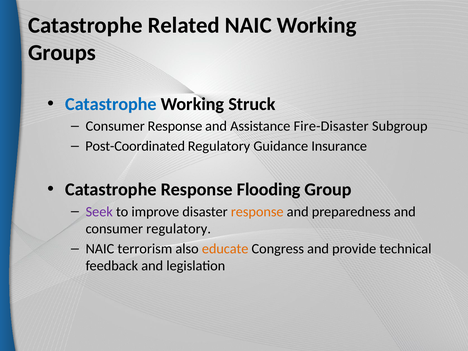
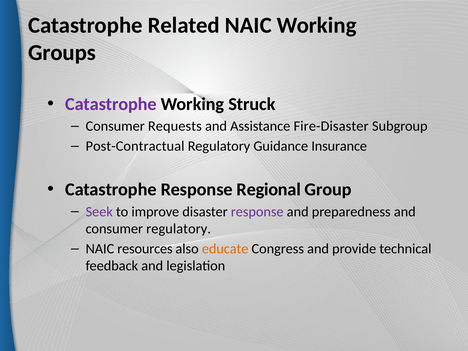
Catastrophe at (111, 104) colour: blue -> purple
Consumer Response: Response -> Requests
Post-Coordinated: Post-Coordinated -> Post-Contractual
Flooding: Flooding -> Regional
response at (257, 212) colour: orange -> purple
terrorism: terrorism -> resources
